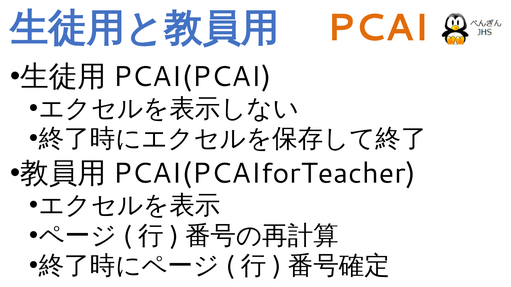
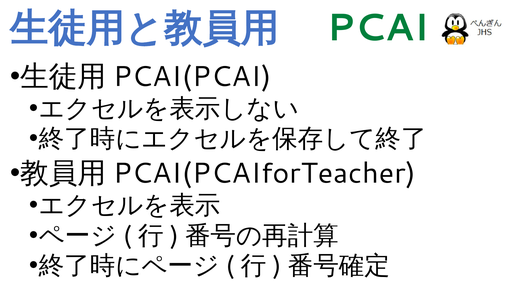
PCAI colour: orange -> green
